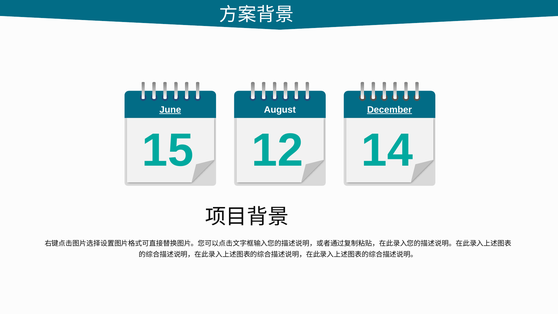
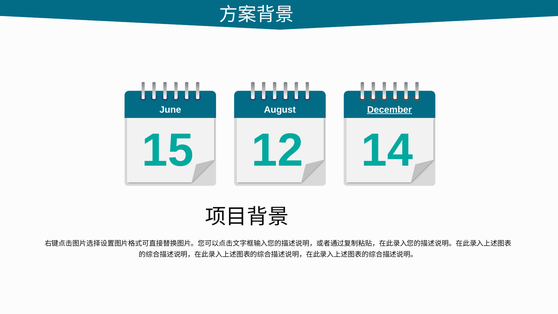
June underline: present -> none
